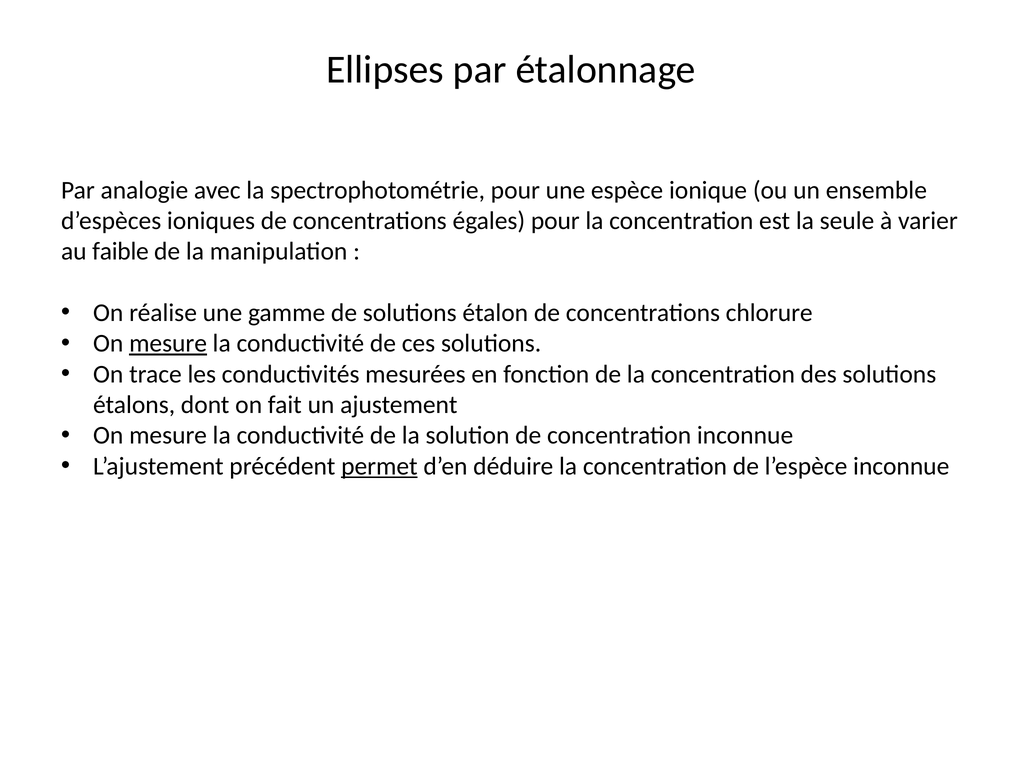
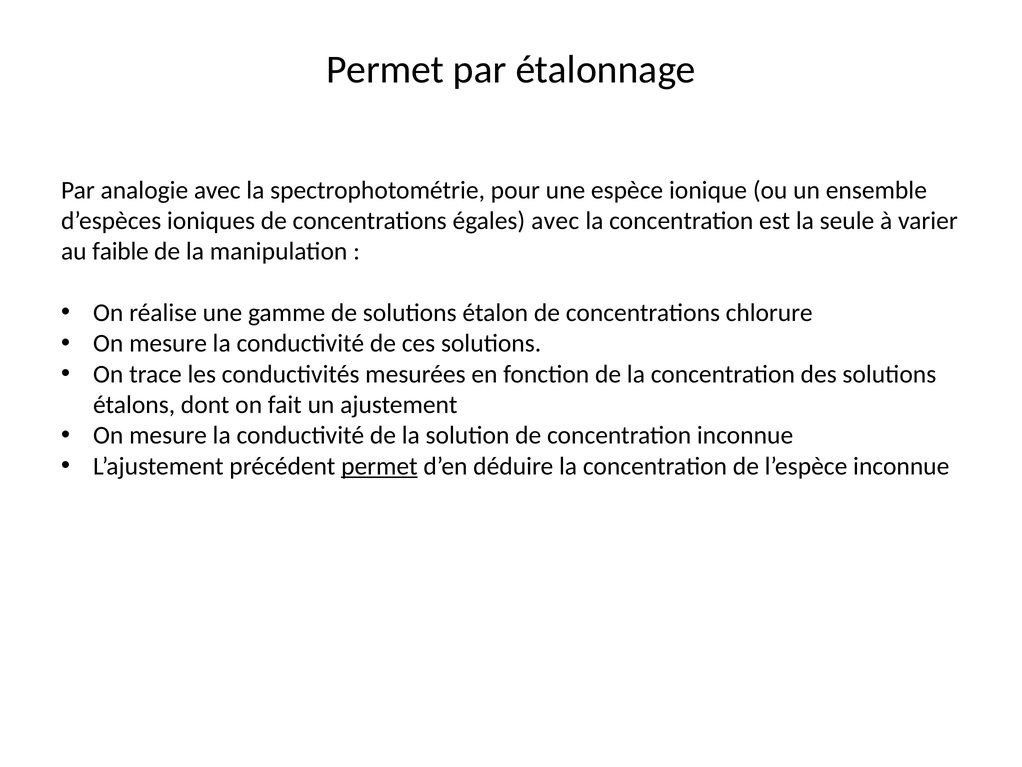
Ellipses at (385, 70): Ellipses -> Permet
égales pour: pour -> avec
mesure at (168, 343) underline: present -> none
